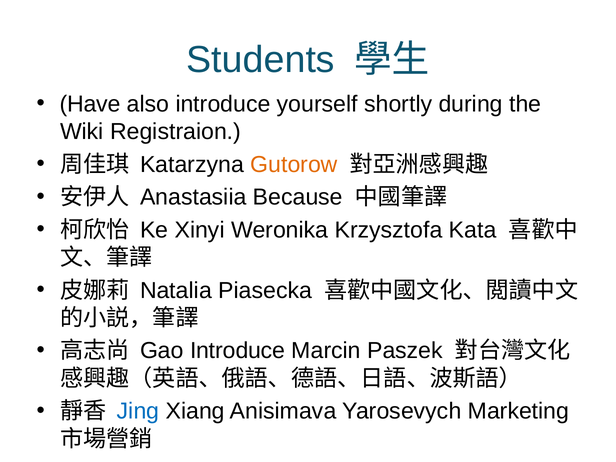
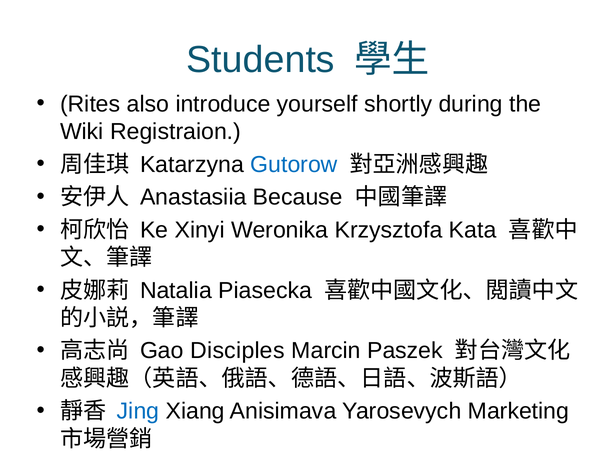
Have: Have -> Rites
Gutorow colour: orange -> blue
Gao Introduce: Introduce -> Disciples
